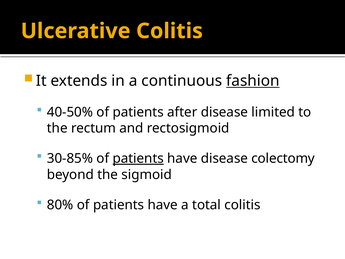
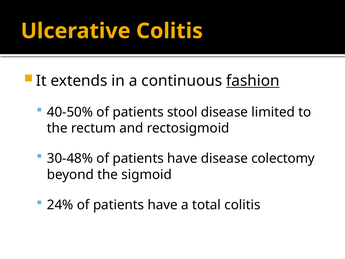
after: after -> stool
30-85%: 30-85% -> 30-48%
patients at (138, 158) underline: present -> none
80%: 80% -> 24%
